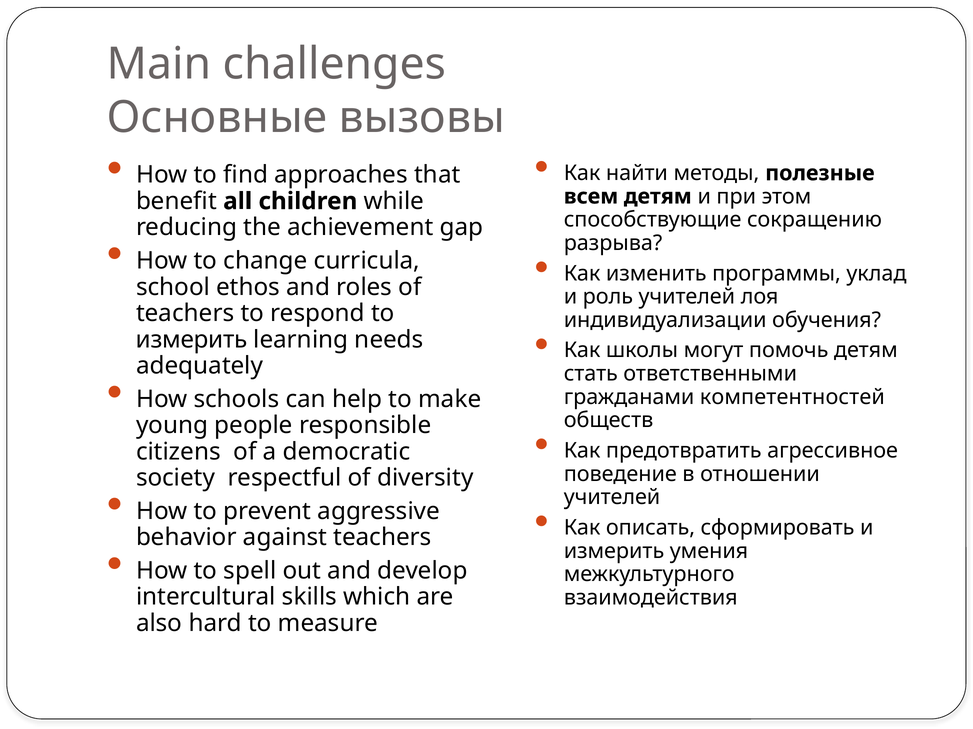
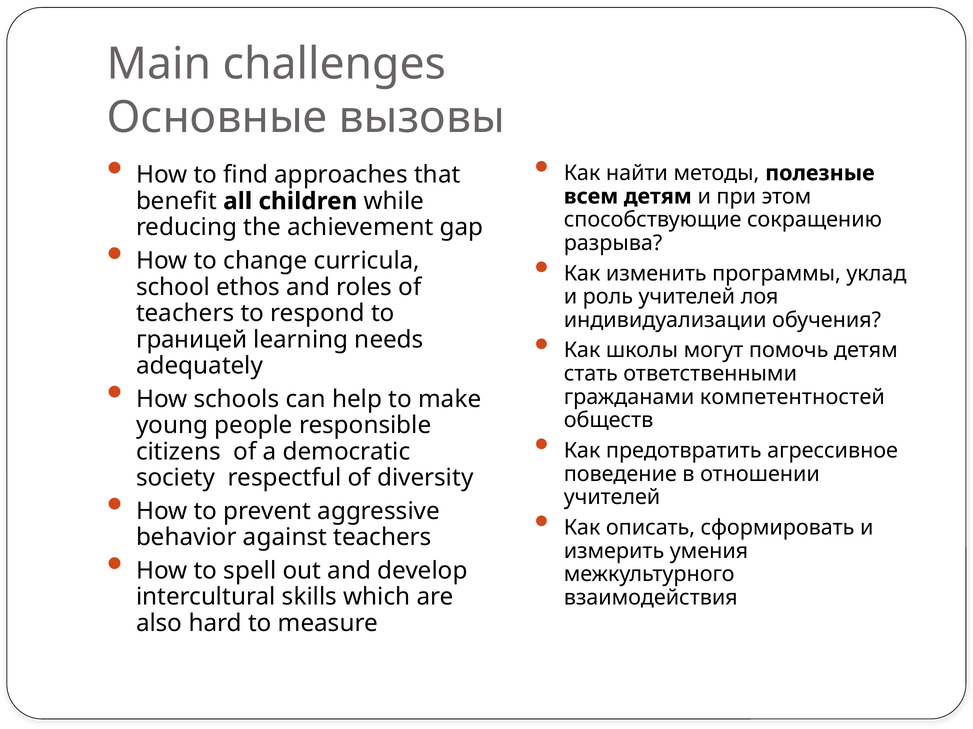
измерить at (192, 340): измерить -> границей
